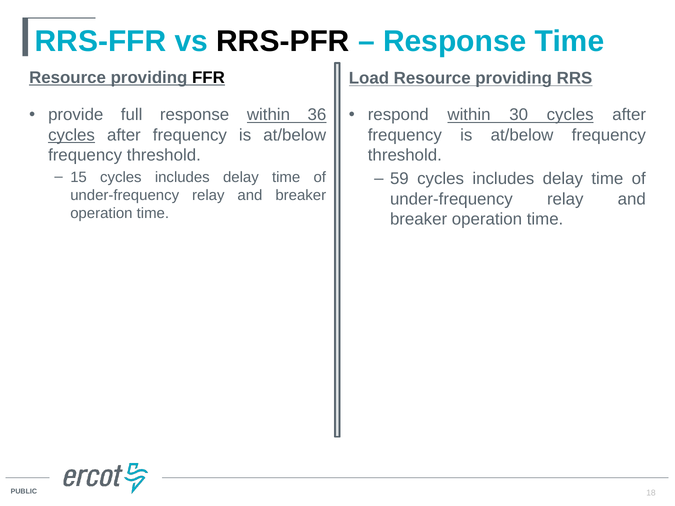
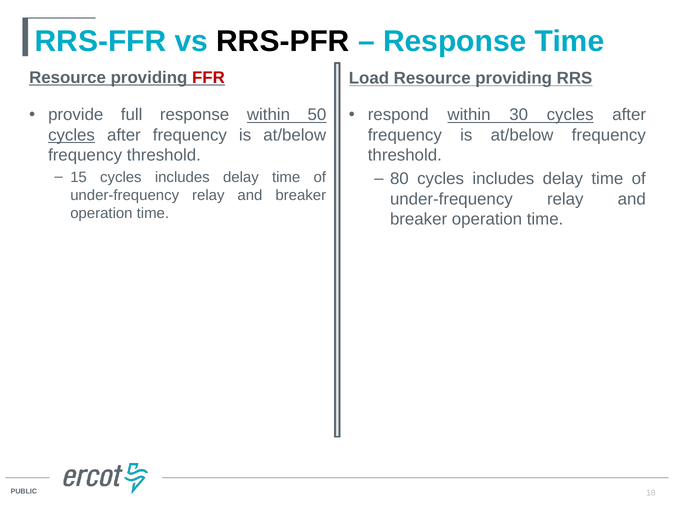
FFR colour: black -> red
36: 36 -> 50
59: 59 -> 80
